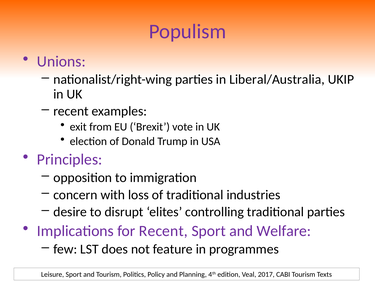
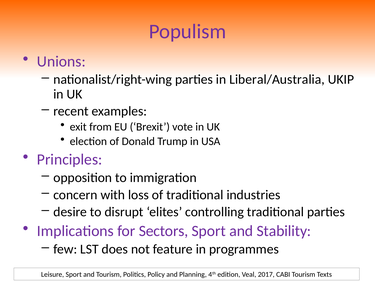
for Recent: Recent -> Sectors
Welfare: Welfare -> Stability
